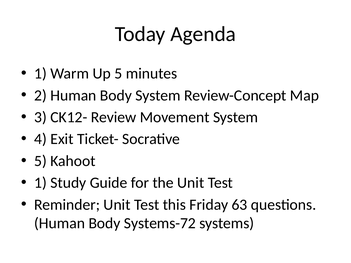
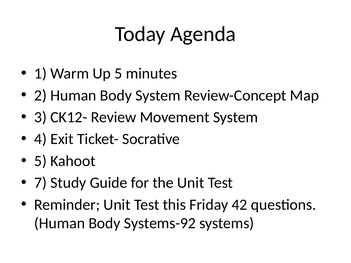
1 at (41, 183): 1 -> 7
63: 63 -> 42
Systems-72: Systems-72 -> Systems-92
